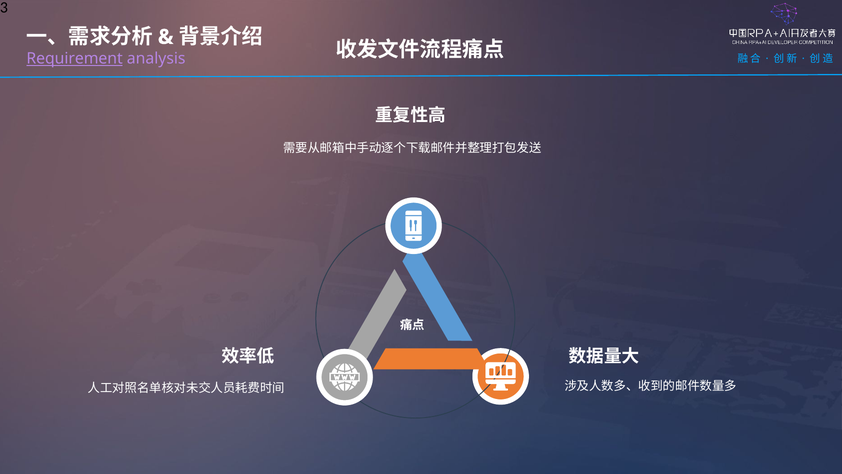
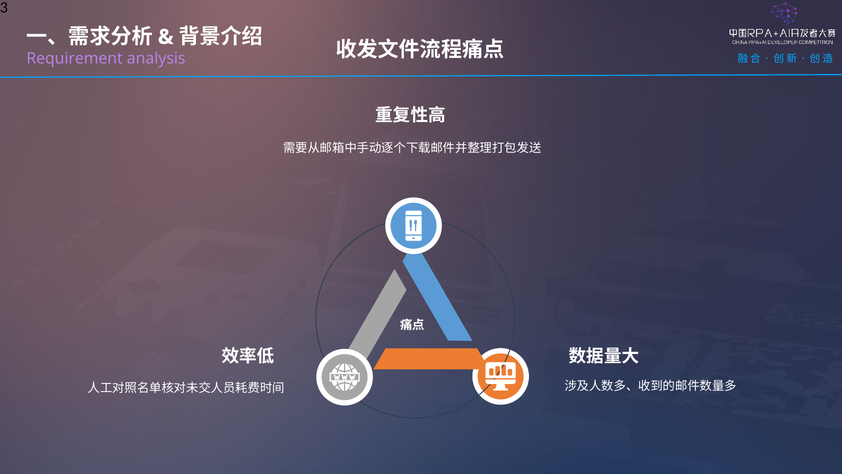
Requirement underline: present -> none
